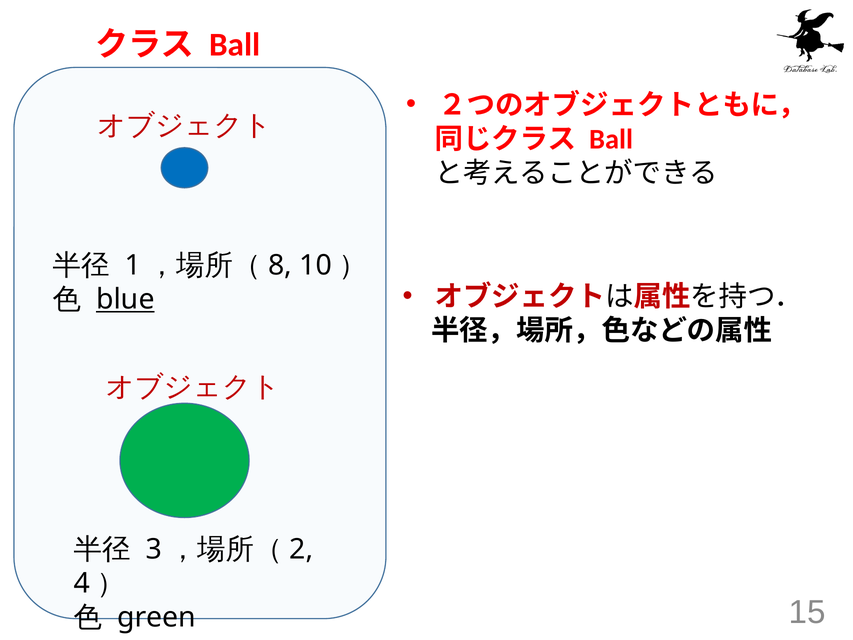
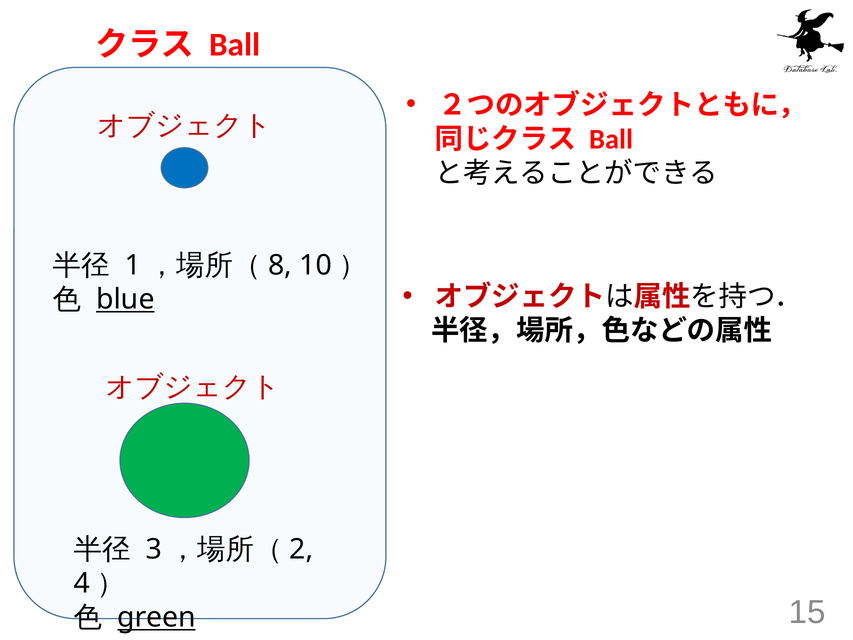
green underline: none -> present
